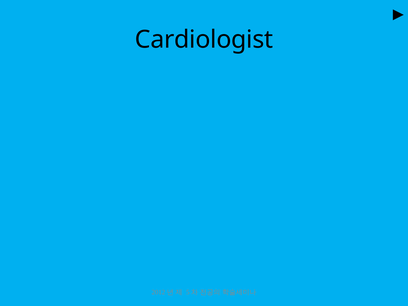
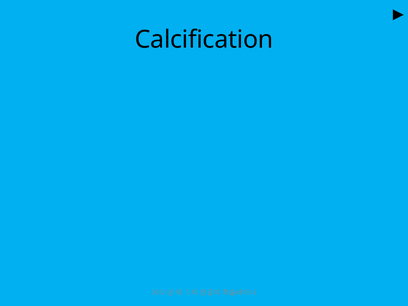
Cardiologist: Cardiologist -> Calcification
